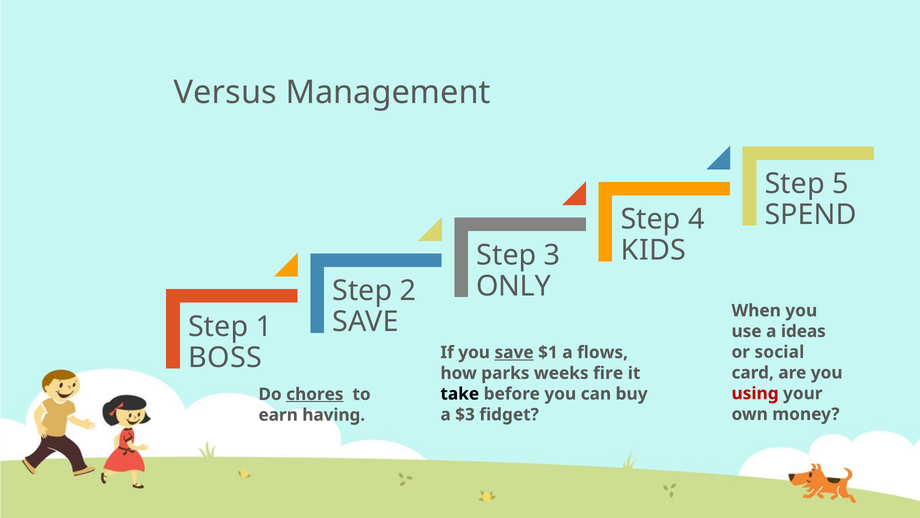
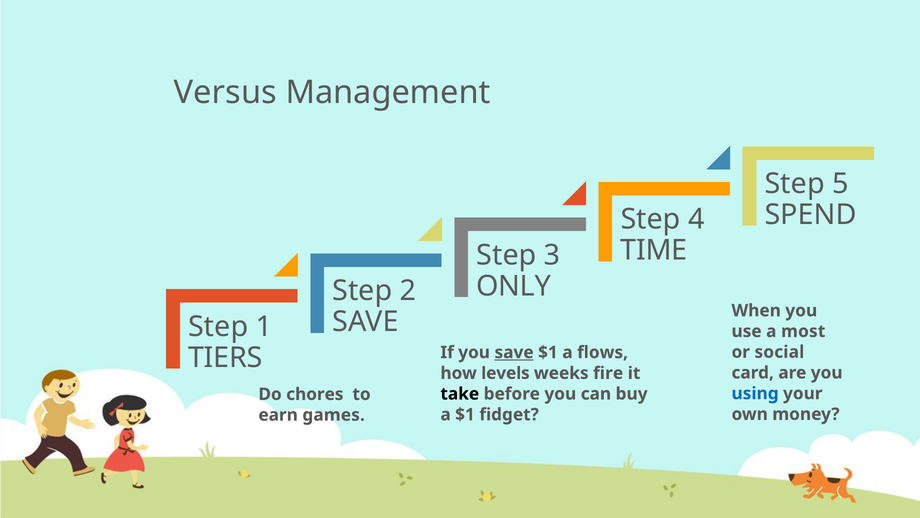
KIDS: KIDS -> TIME
ideas: ideas -> most
BOSS: BOSS -> TIERS
parks: parks -> levels
using colour: red -> blue
chores underline: present -> none
a $3: $3 -> $1
having: having -> games
